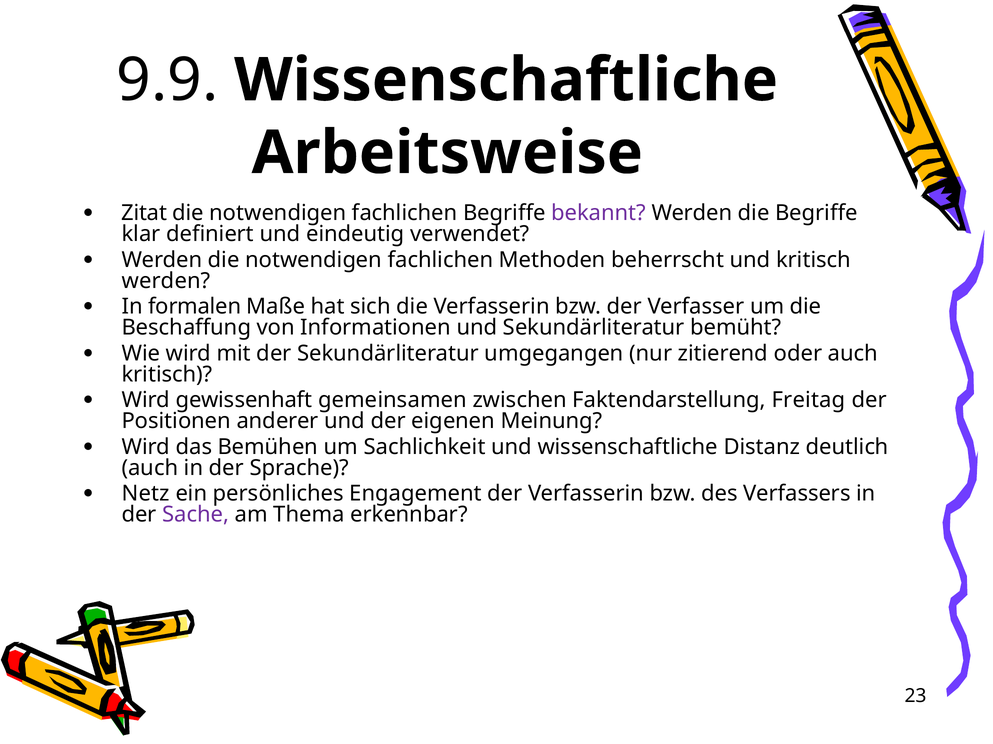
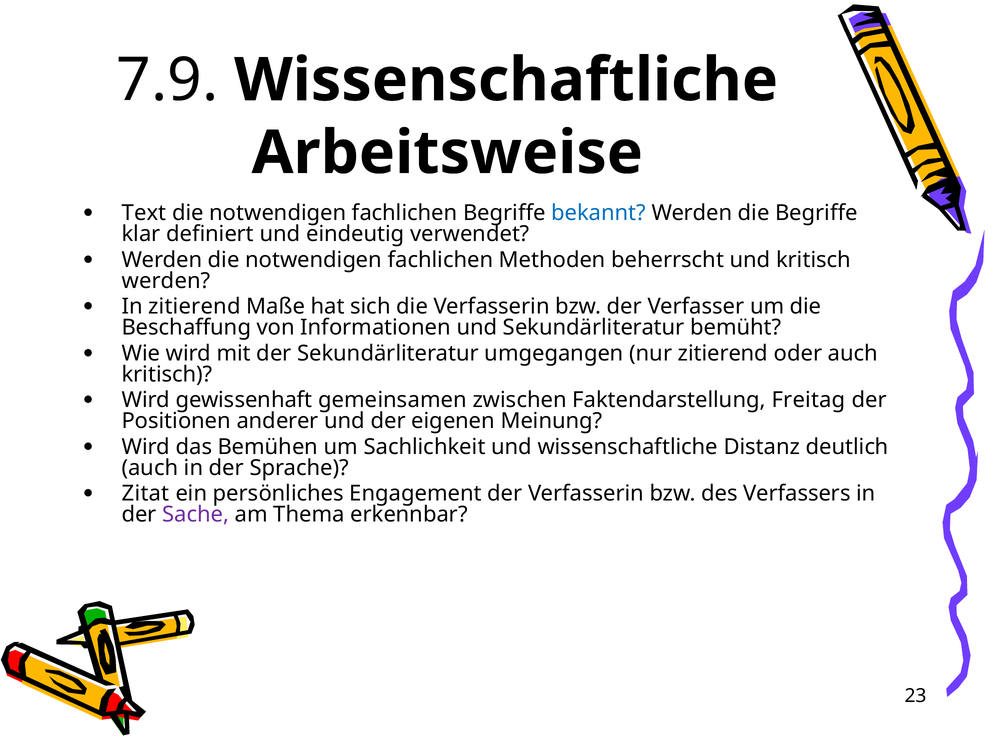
9.9: 9.9 -> 7.9
Zitat: Zitat -> Text
bekannt colour: purple -> blue
In formalen: formalen -> zitierend
Netz: Netz -> Zitat
